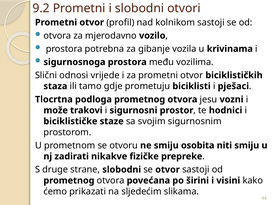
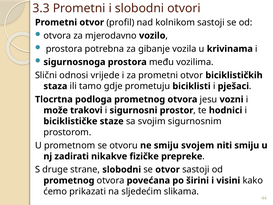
9.2: 9.2 -> 3.3
osobita: osobita -> svojem
